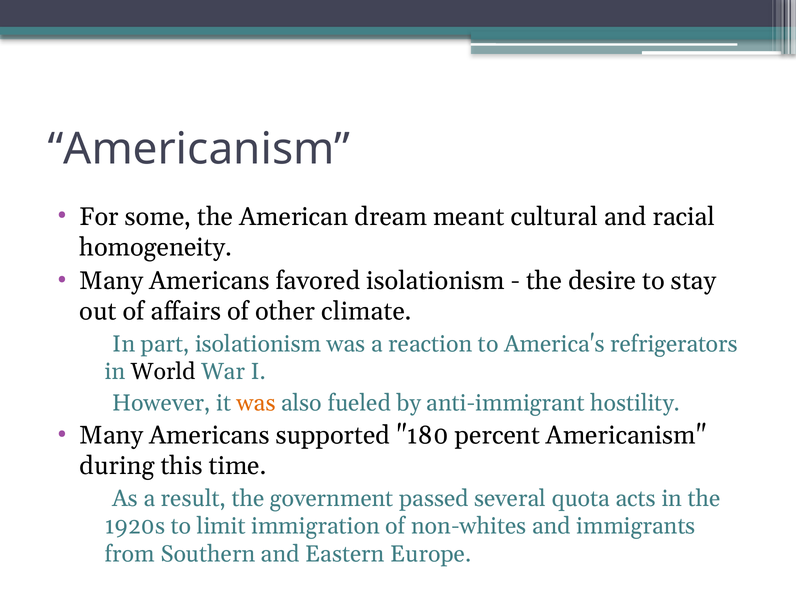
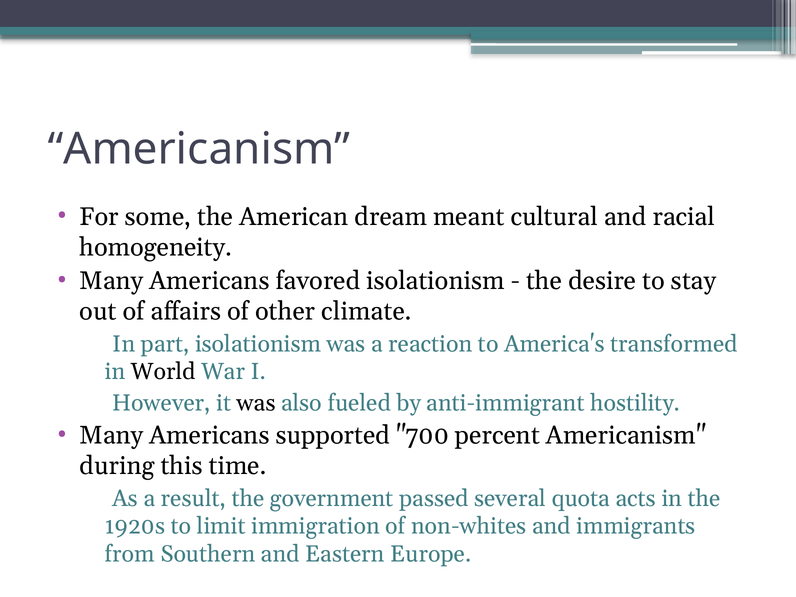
refrigerators: refrigerators -> transformed
was at (256, 403) colour: orange -> black
180: 180 -> 700
